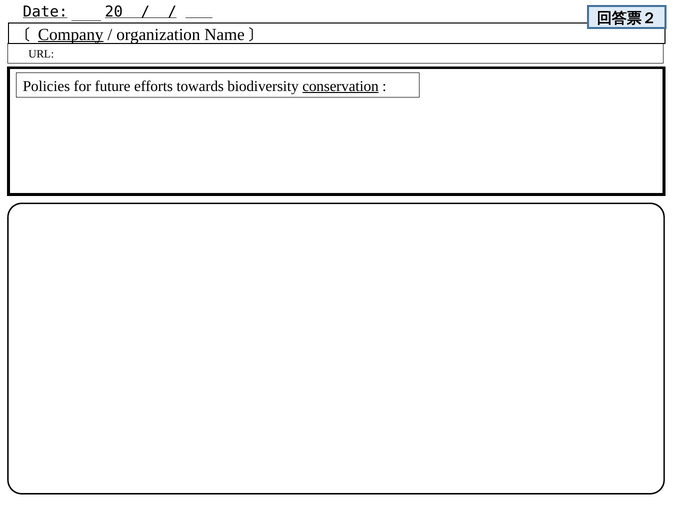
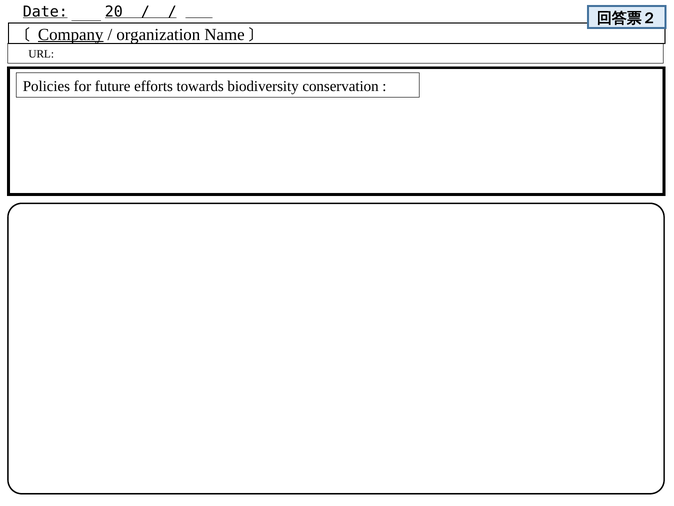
conservation underline: present -> none
